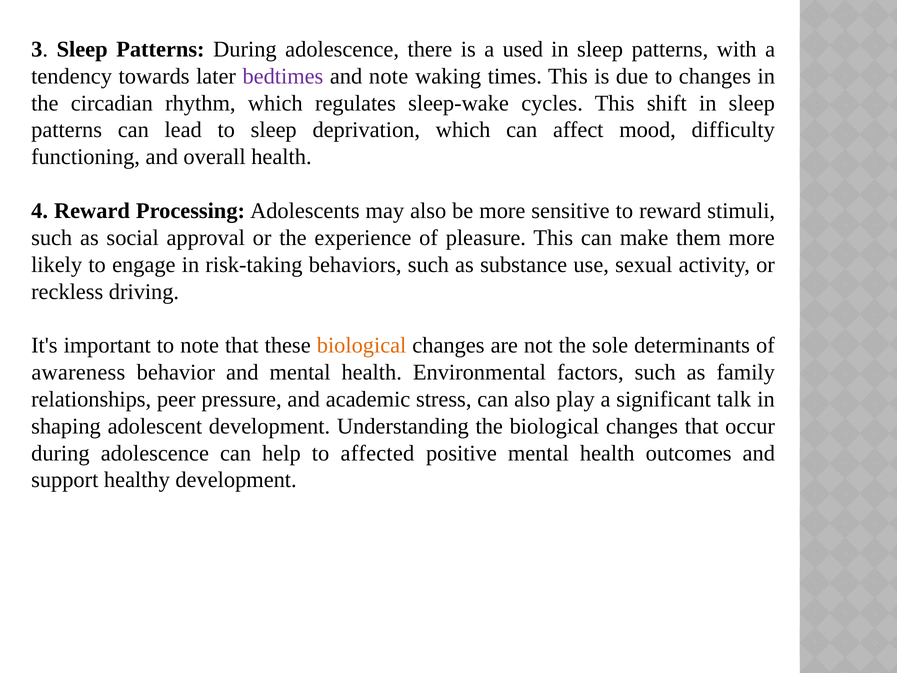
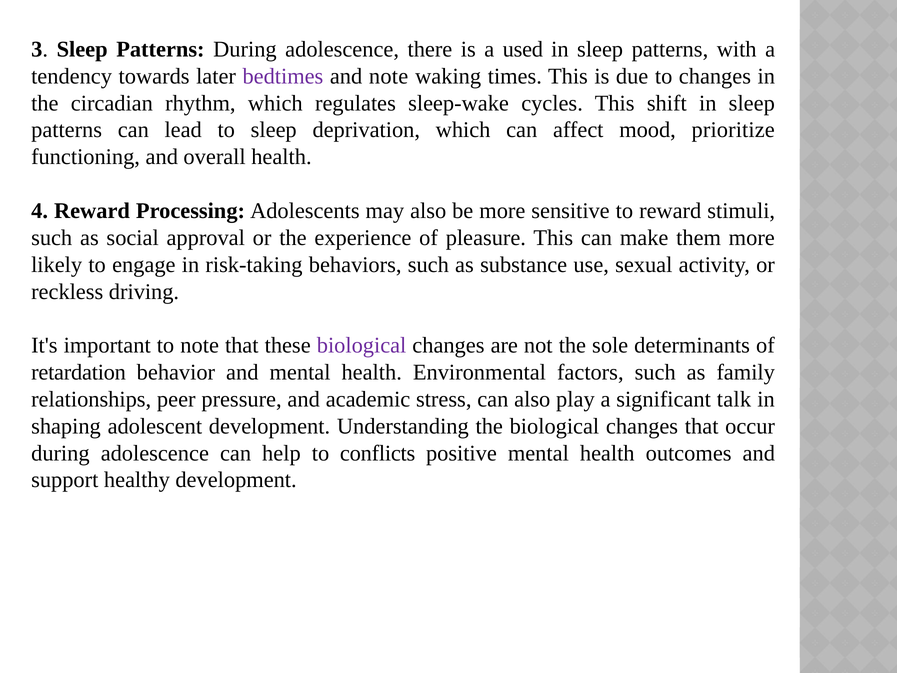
difficulty: difficulty -> prioritize
biological at (362, 345) colour: orange -> purple
awareness: awareness -> retardation
affected: affected -> conflicts
